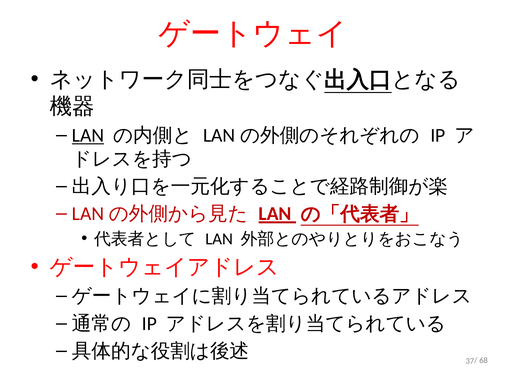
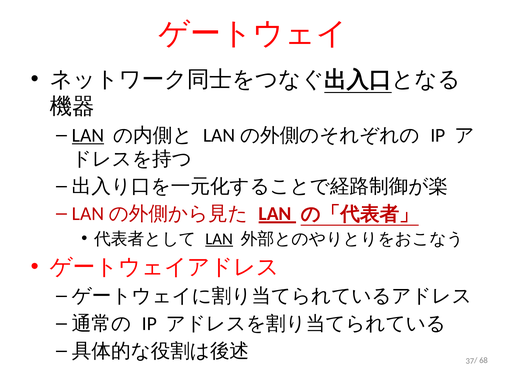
LAN at (219, 239) underline: none -> present
